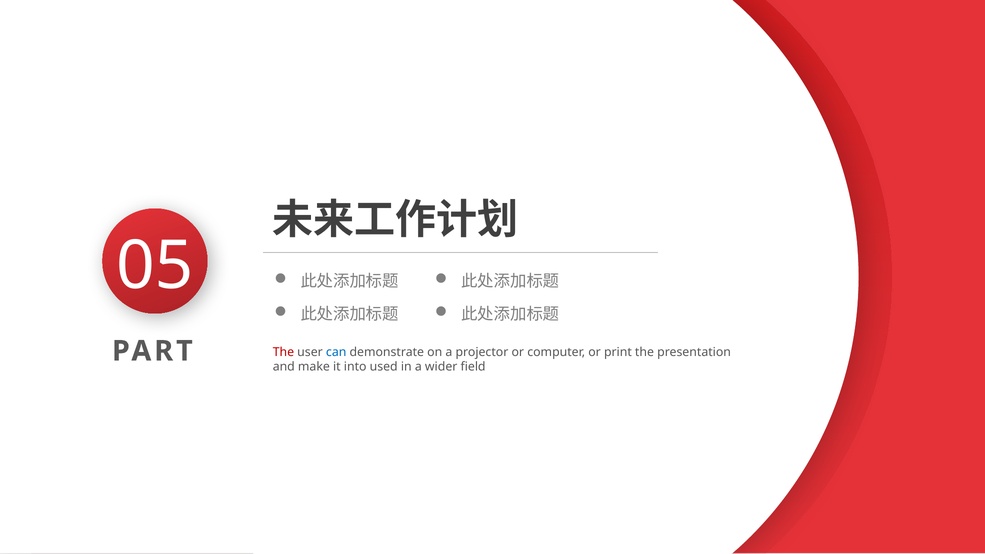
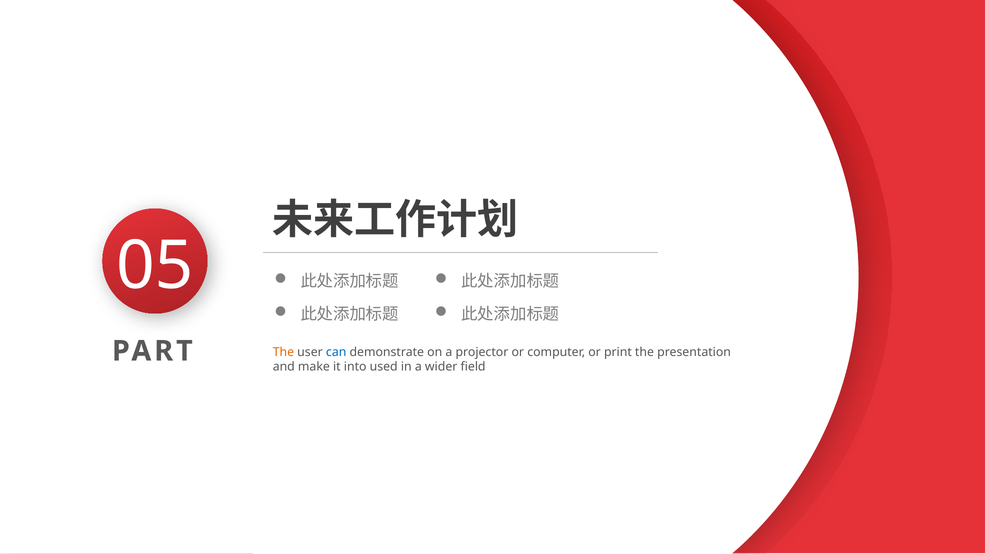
The at (283, 352) colour: red -> orange
